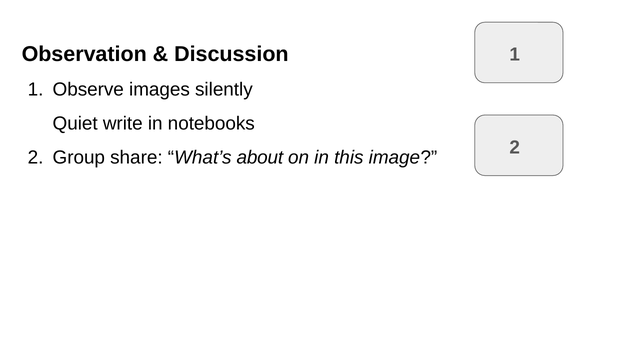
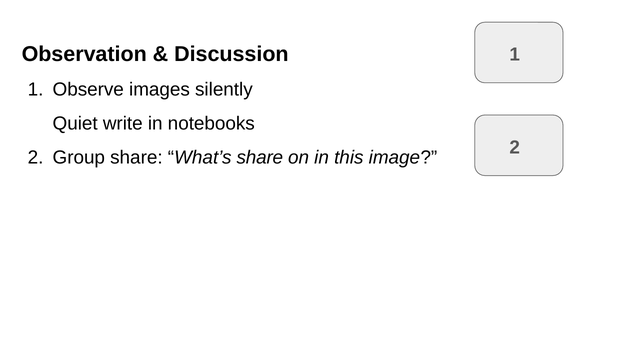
What’s about: about -> share
